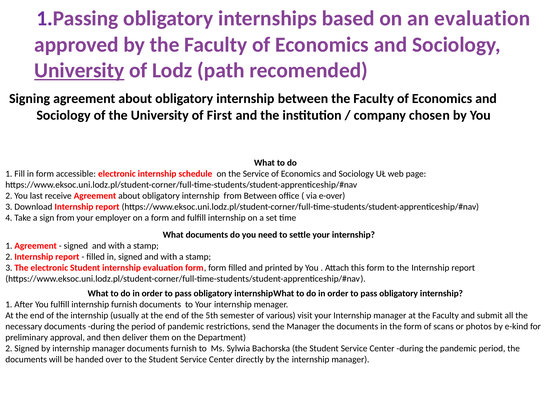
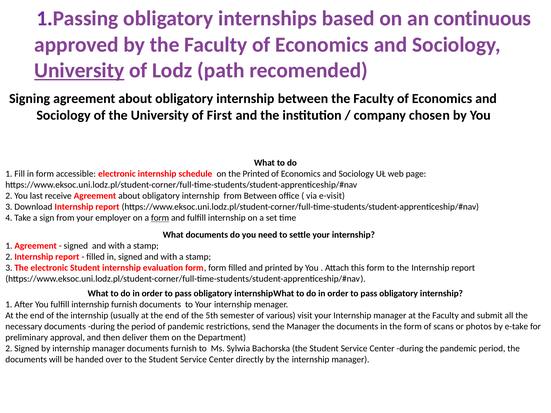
an evaluation: evaluation -> continuous
the Service: Service -> Printed
e-over: e-over -> e-visit
form at (160, 218) underline: none -> present
e-kind: e-kind -> e-take
